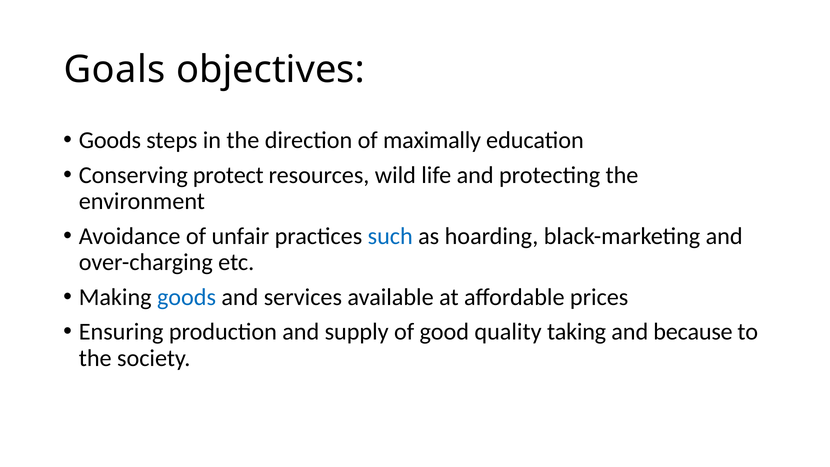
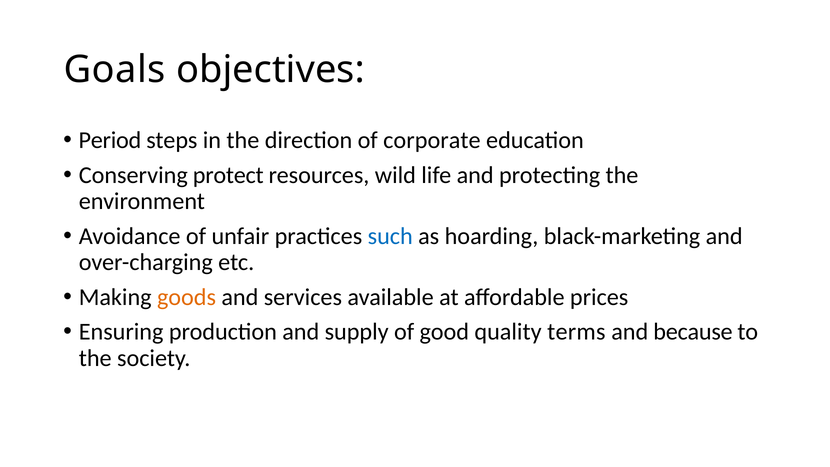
Goods at (110, 140): Goods -> Period
maximally: maximally -> corporate
goods at (186, 297) colour: blue -> orange
taking: taking -> terms
